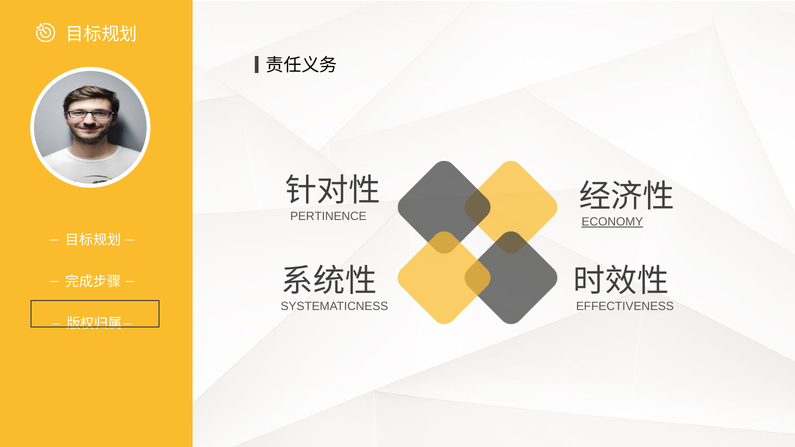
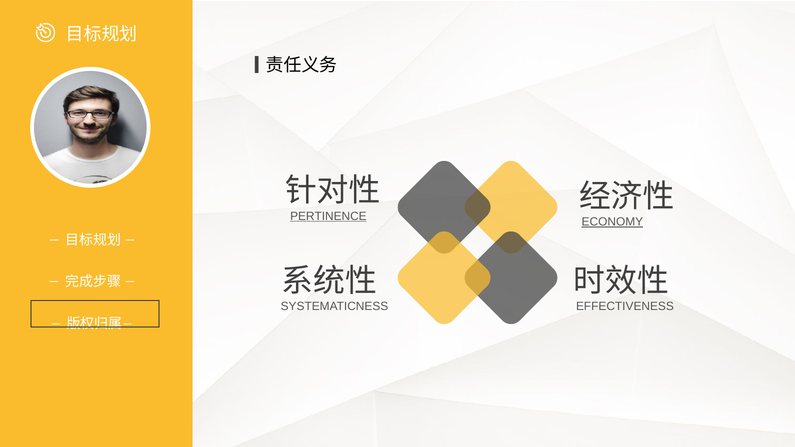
PERTINENCE underline: none -> present
